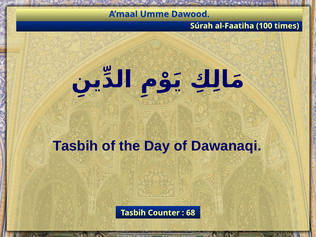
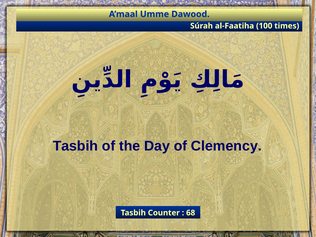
Dawanaqi: Dawanaqi -> Clemency
